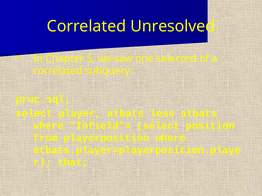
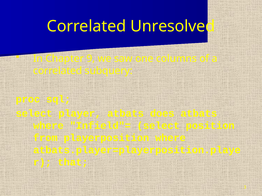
5: 5 -> 9
selected: selected -> columns
less: less -> does
